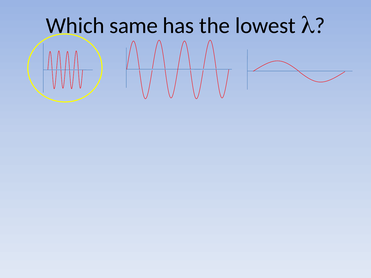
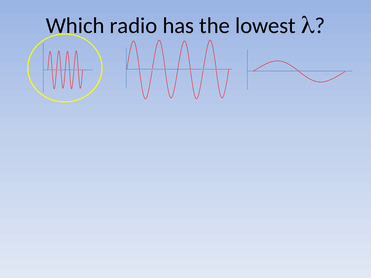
same: same -> radio
